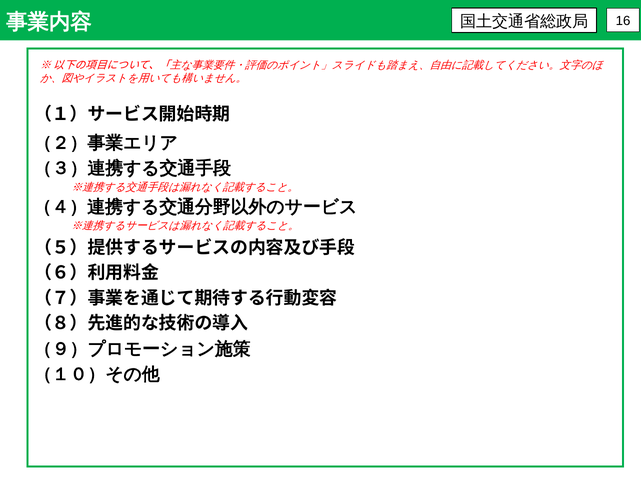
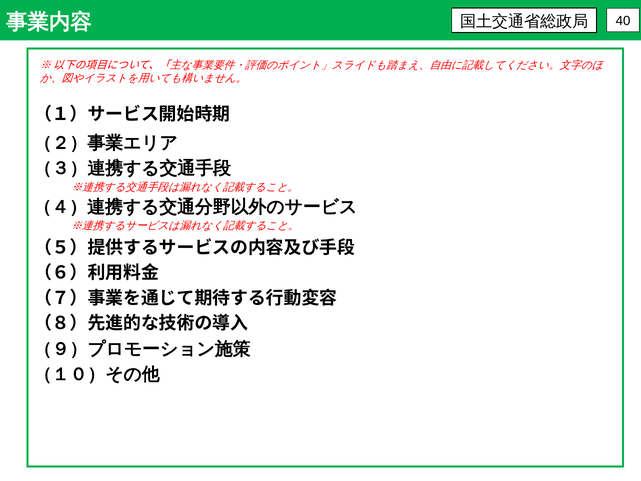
16: 16 -> 40
